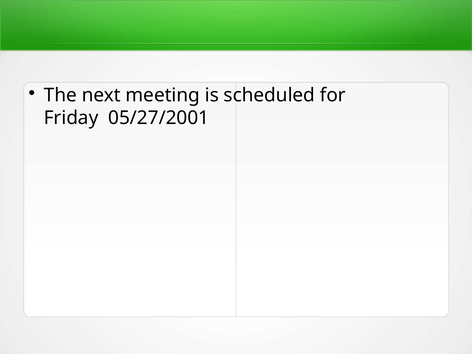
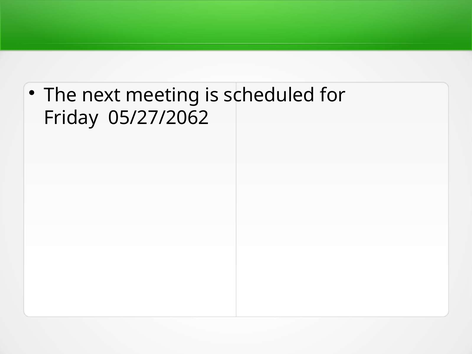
05/27/2001: 05/27/2001 -> 05/27/2062
